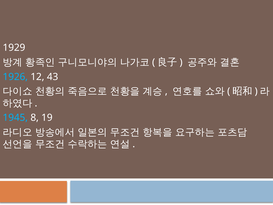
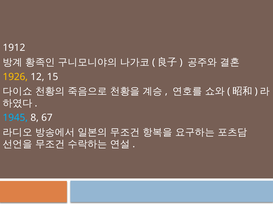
1929: 1929 -> 1912
1926 colour: light blue -> yellow
43: 43 -> 15
19: 19 -> 67
